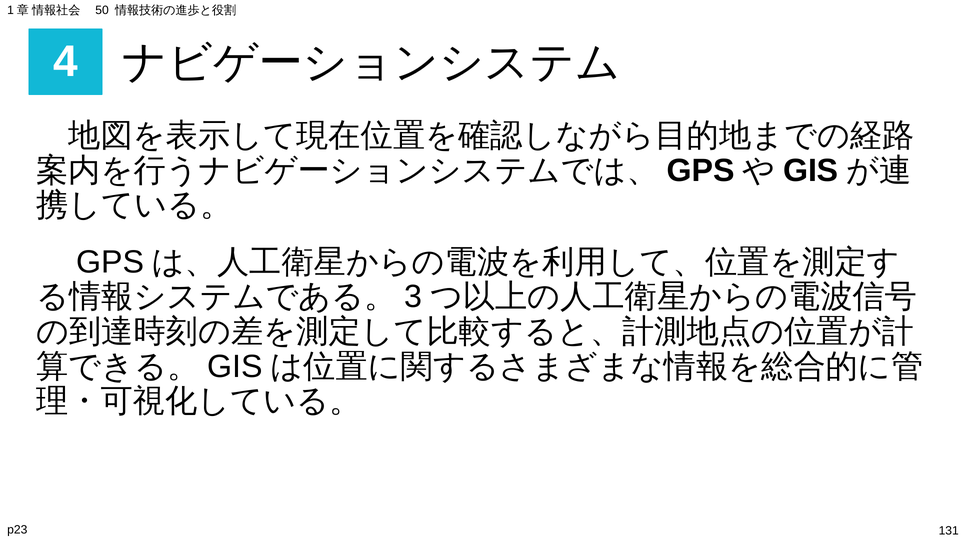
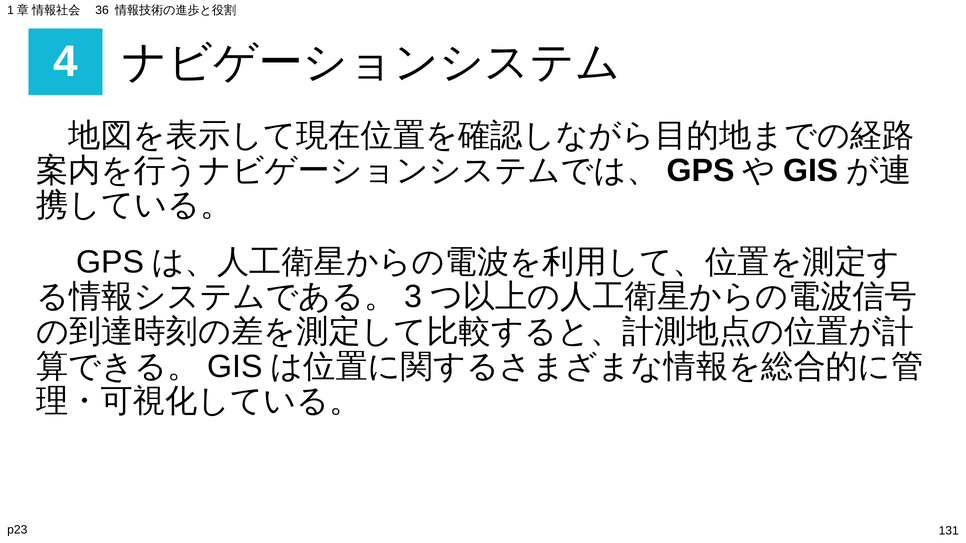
50: 50 -> 36
